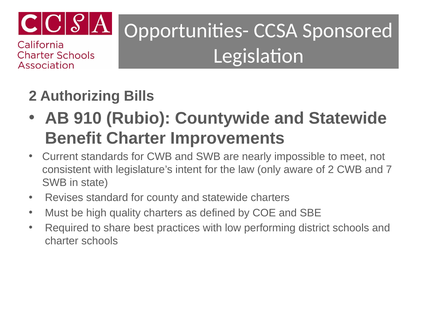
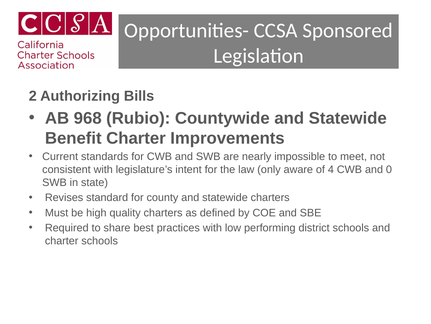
910: 910 -> 968
of 2: 2 -> 4
7: 7 -> 0
